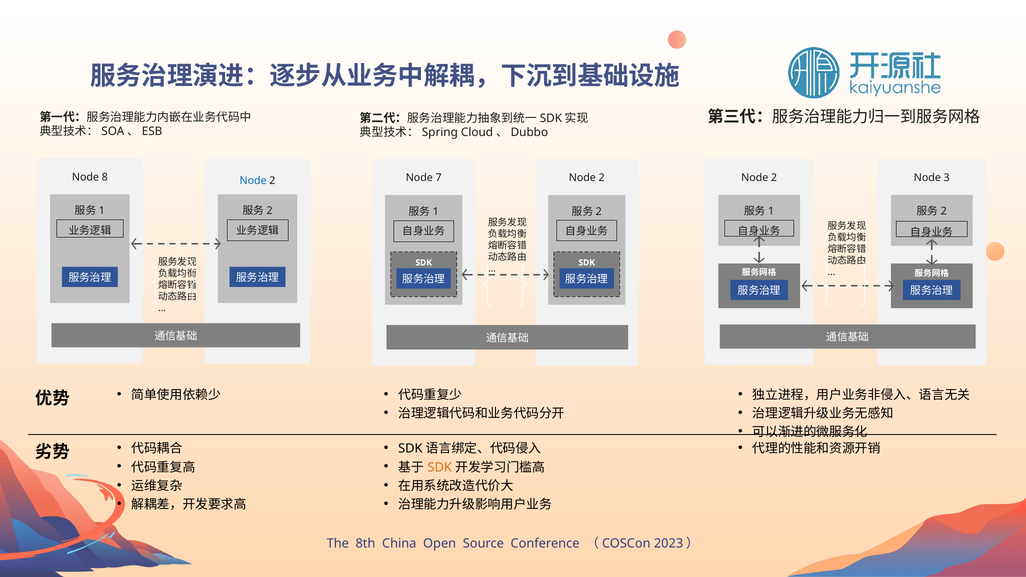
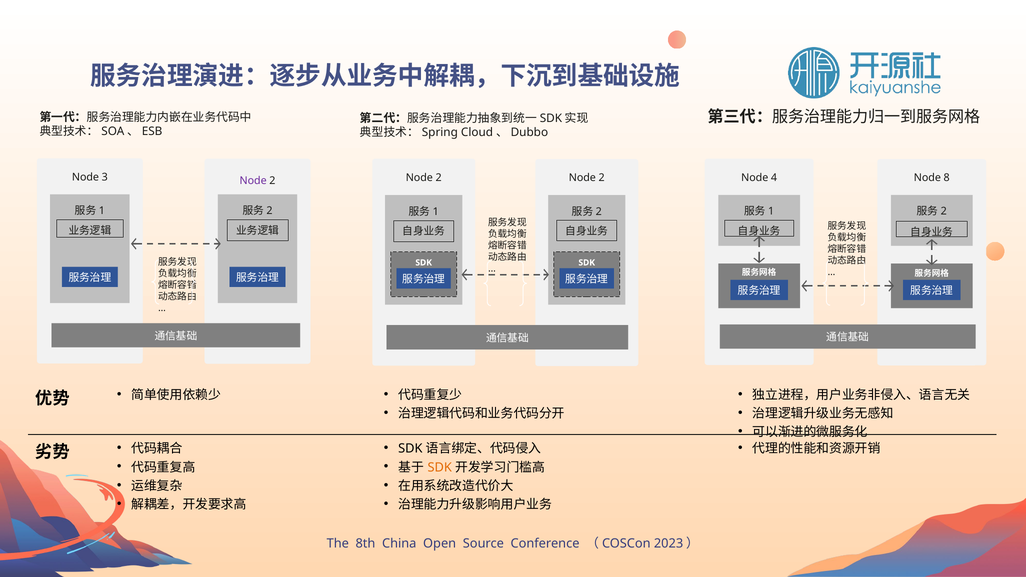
8: 8 -> 3
7 at (439, 178): 7 -> 2
2 at (774, 178): 2 -> 4
3: 3 -> 8
Node at (253, 181) colour: blue -> purple
